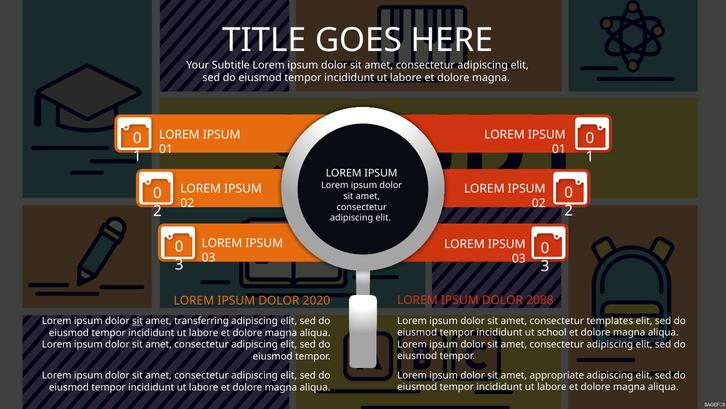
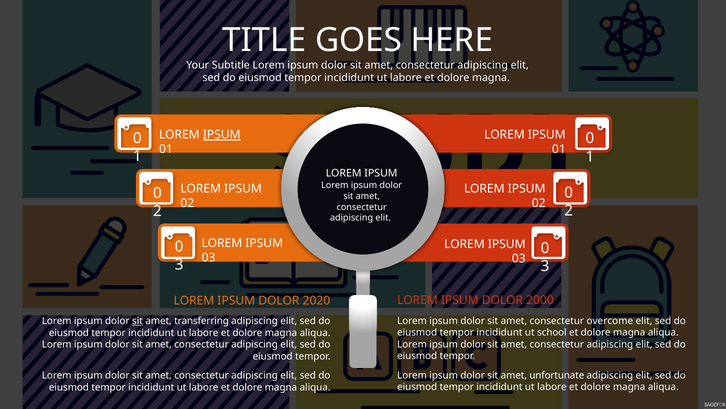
IPSUM at (222, 135) underline: none -> present
2088: 2088 -> 2000
templates: templates -> overcome
appropriate: appropriate -> unfortunate
